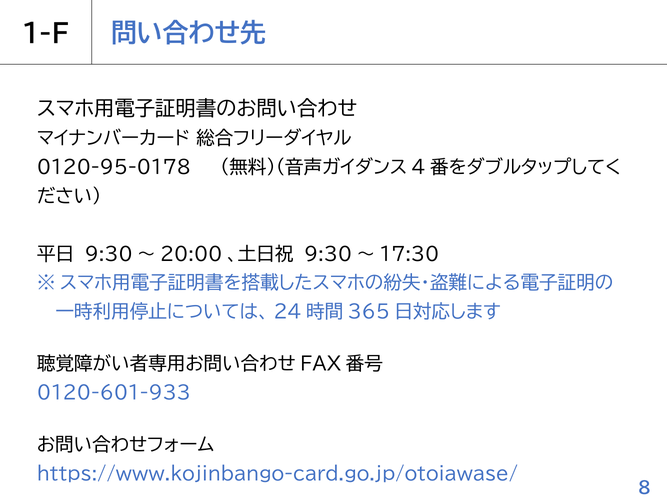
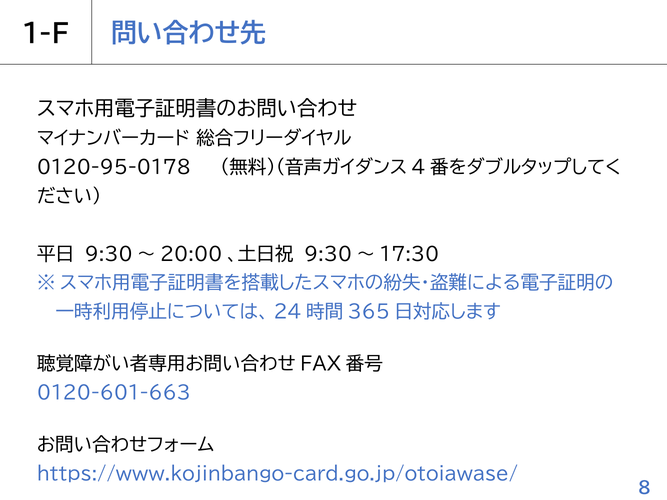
0120-601-933: 0120-601-933 -> 0120-601-663
